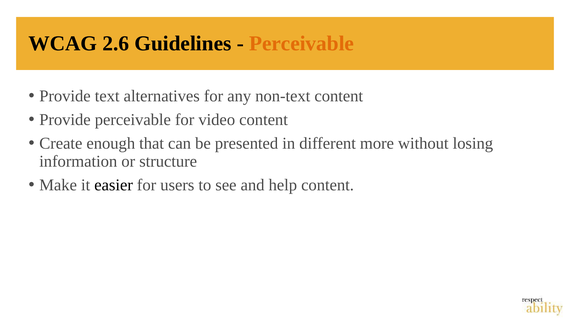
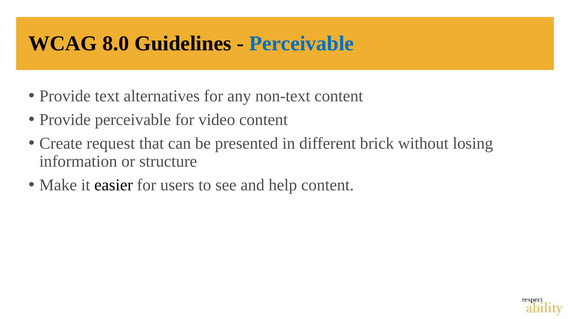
2.6: 2.6 -> 8.0
Perceivable at (302, 43) colour: orange -> blue
enough: enough -> request
more: more -> brick
